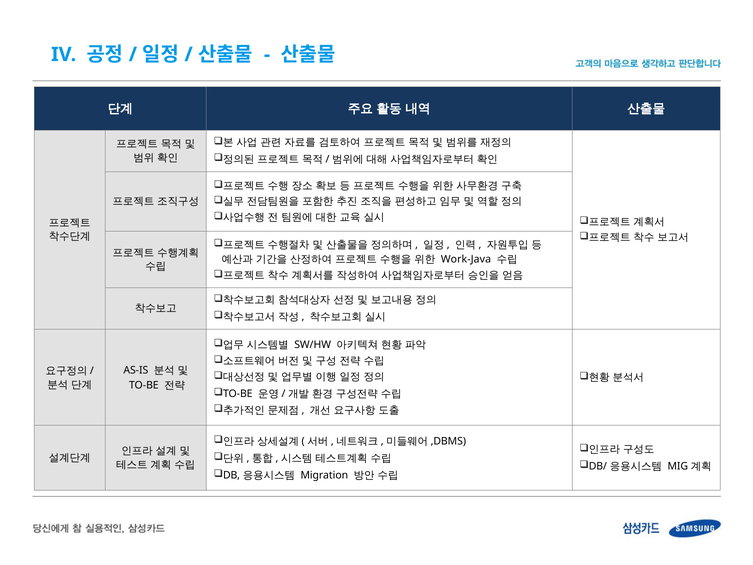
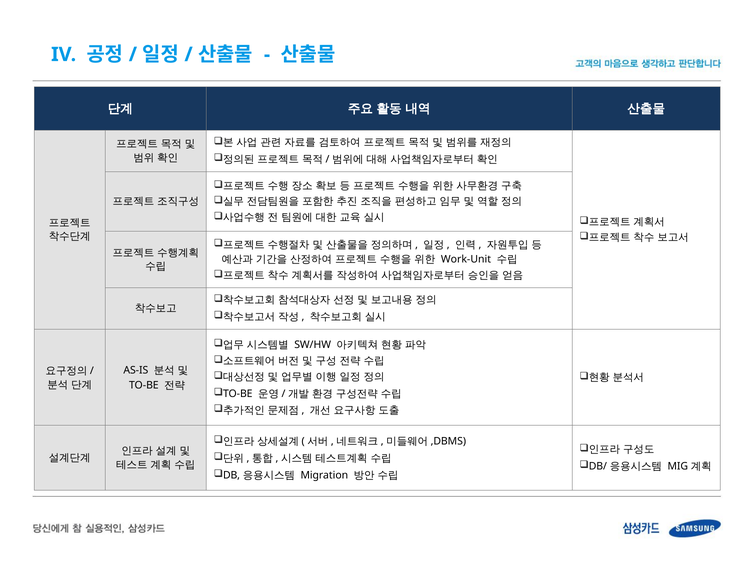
Work-Java: Work-Java -> Work-Unit
